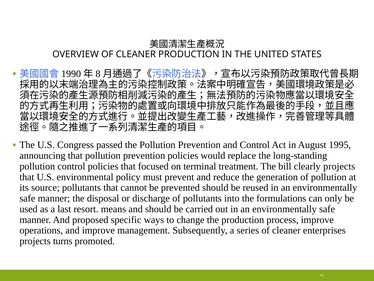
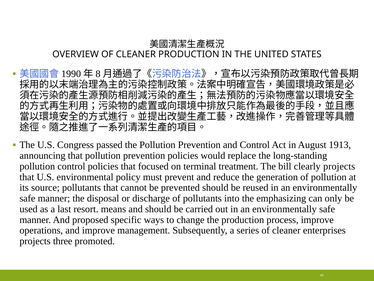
1995: 1995 -> 1913
formulations: formulations -> emphasizing
turns: turns -> three
